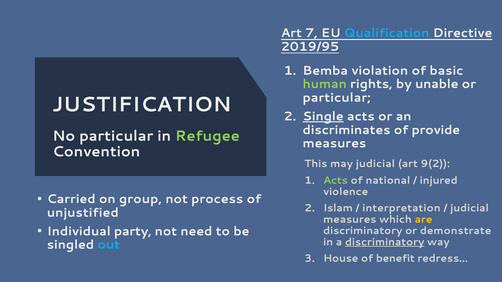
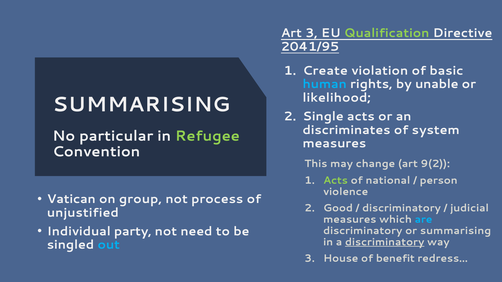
Art 7: 7 -> 3
Qualification colour: light blue -> light green
2019/95: 2019/95 -> 2041/95
Bemba: Bemba -> Create
human colour: light green -> light blue
particular at (337, 98): particular -> likelihood
JUSTIFICATION at (142, 105): JUSTIFICATION -> SUMMARISING
Single underline: present -> none
provide: provide -> system
may judicial: judicial -> change
injured: injured -> person
Carried: Carried -> Vatican
Islam: Islam -> Good
interpretation at (401, 208): interpretation -> discriminatory
are colour: yellow -> light blue
or demonstrate: demonstrate -> summarising
